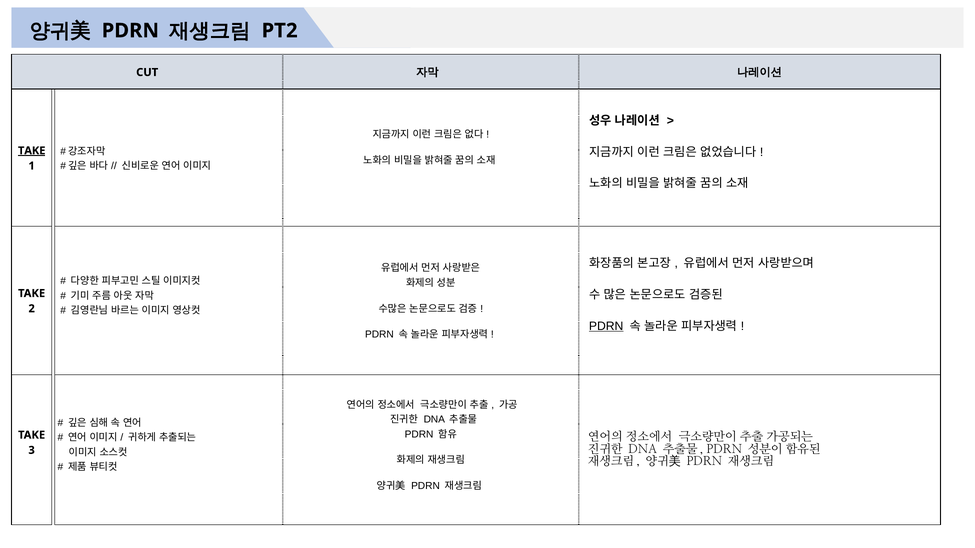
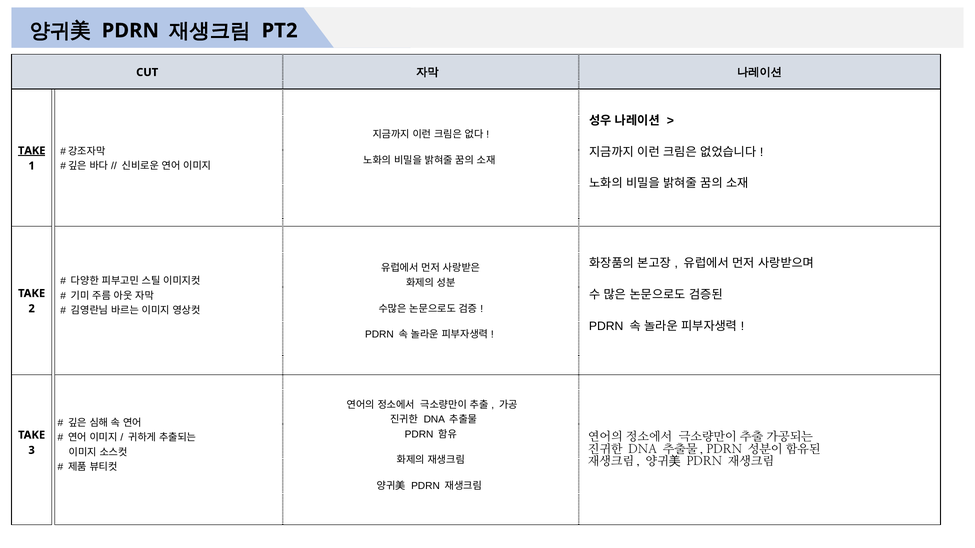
PDRN at (606, 326) underline: present -> none
